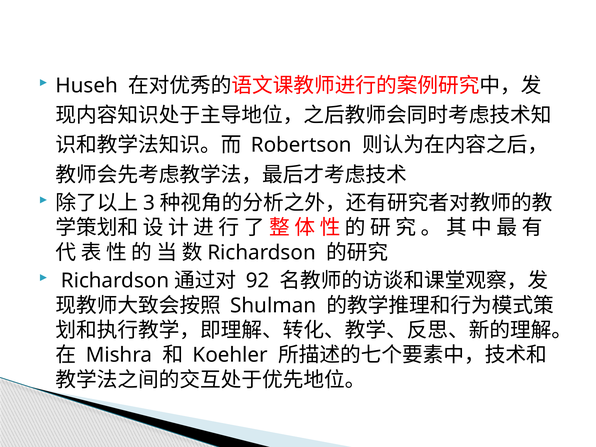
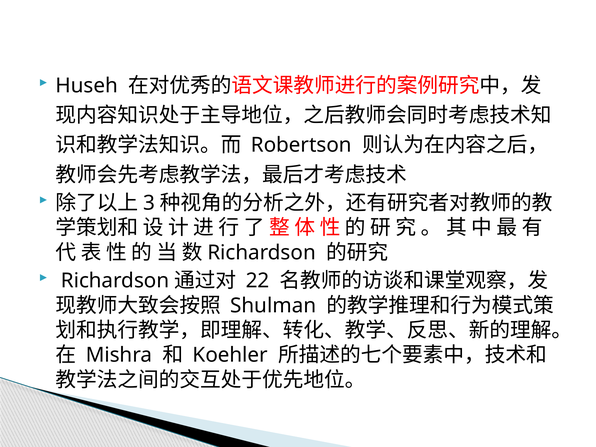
92: 92 -> 22
